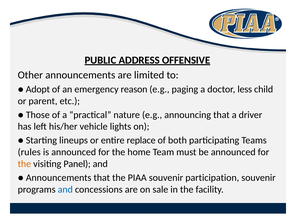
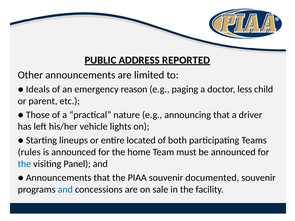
OFFENSIVE: OFFENSIVE -> REPORTED
Adopt: Adopt -> Ideals
replace: replace -> located
the at (24, 164) colour: orange -> blue
participation: participation -> documented
